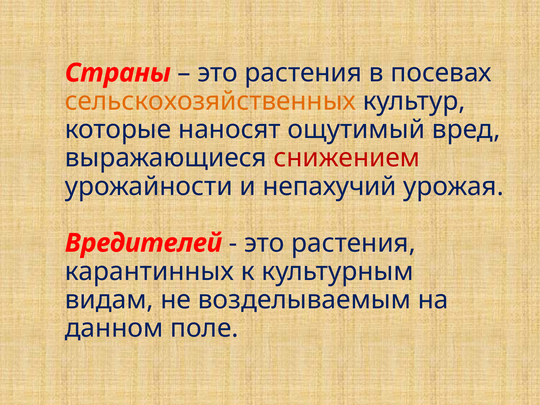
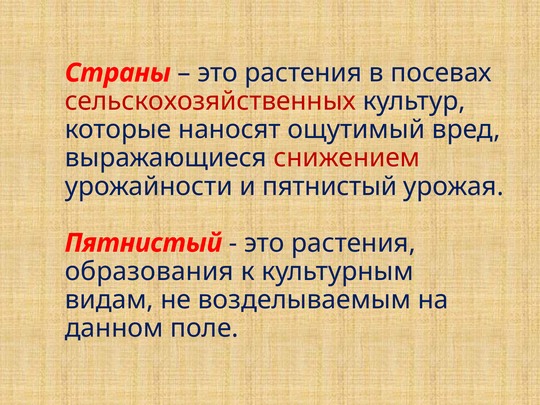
сельскохозяйственных colour: orange -> red
и непахучий: непахучий -> пятнистый
Вредителей at (143, 243): Вредителей -> Пятнистый
карантинных: карантинных -> образования
